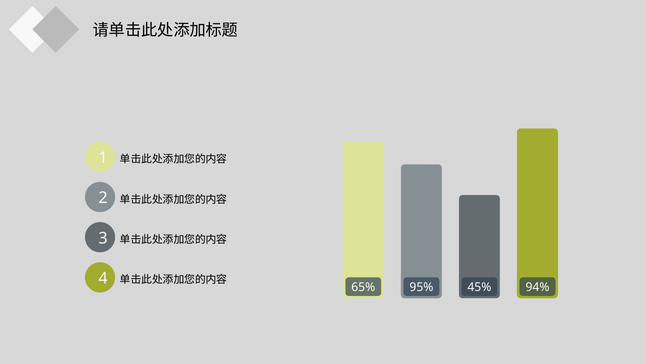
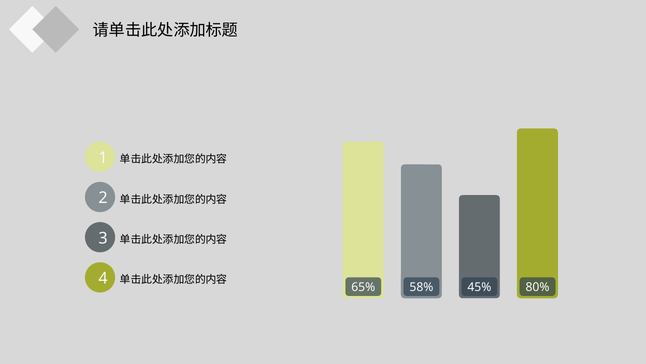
95%: 95% -> 58%
94%: 94% -> 80%
